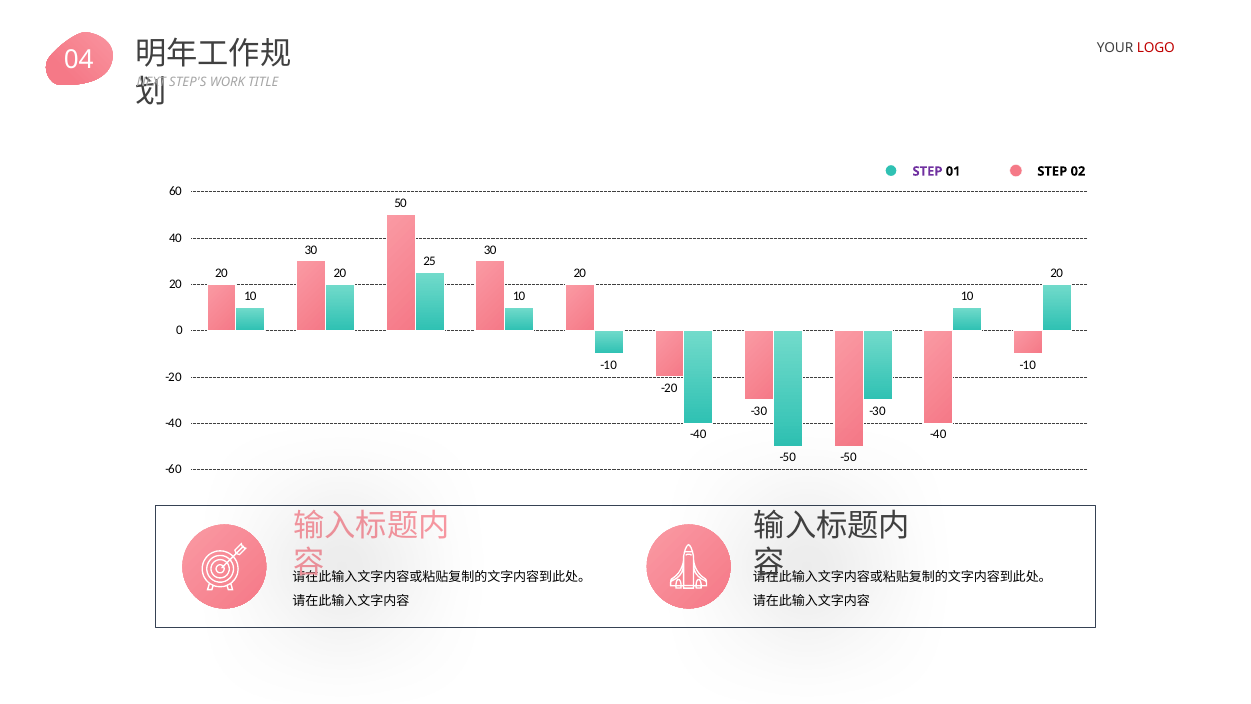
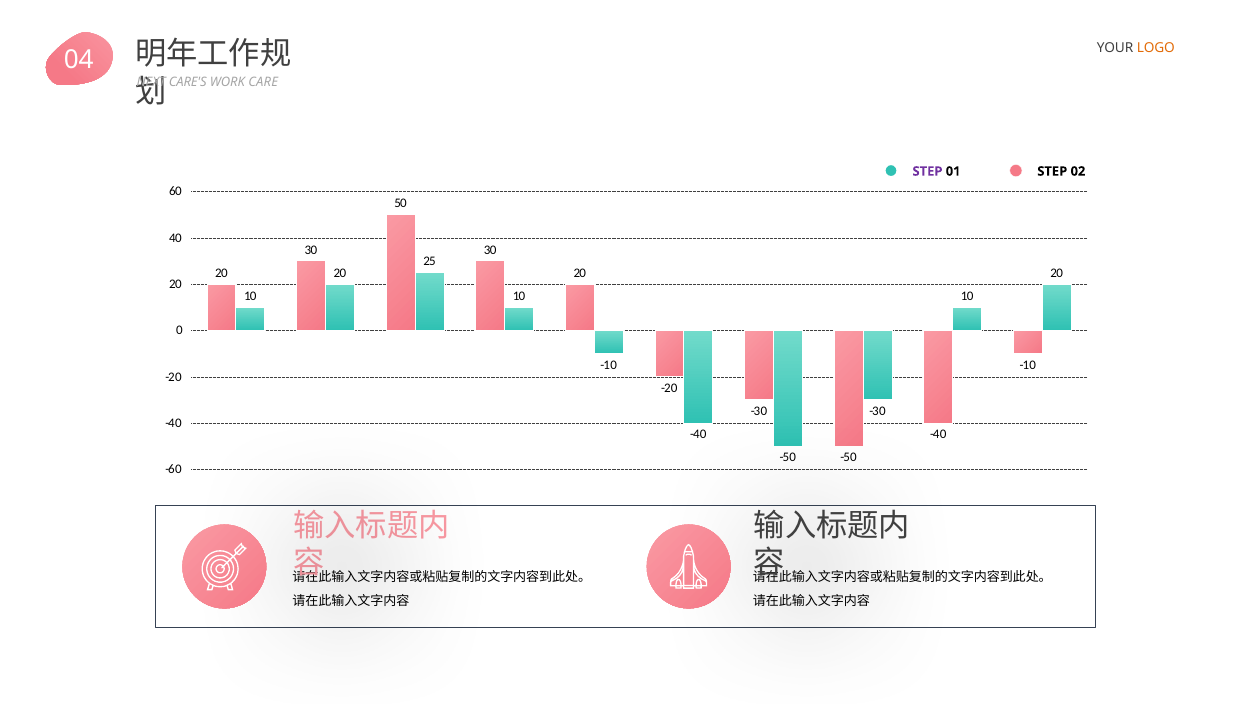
LOGO colour: red -> orange
STEP'S: STEP'S -> CARE'S
TITLE: TITLE -> CARE
